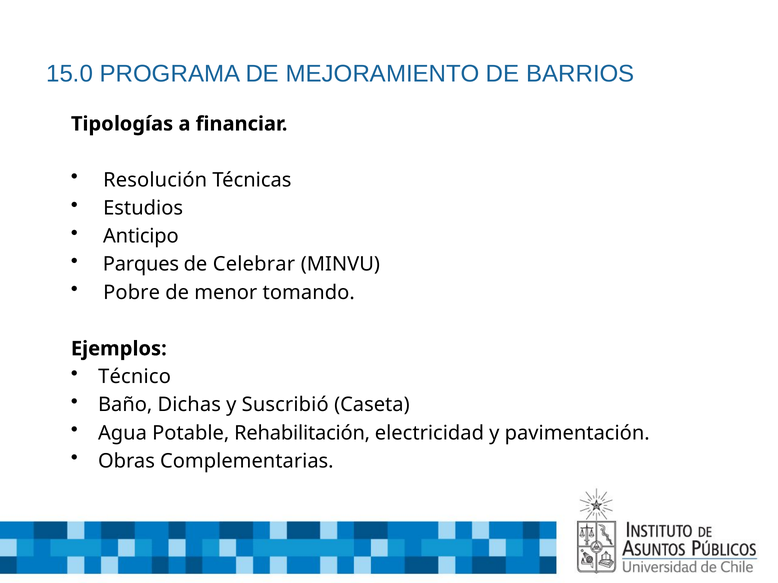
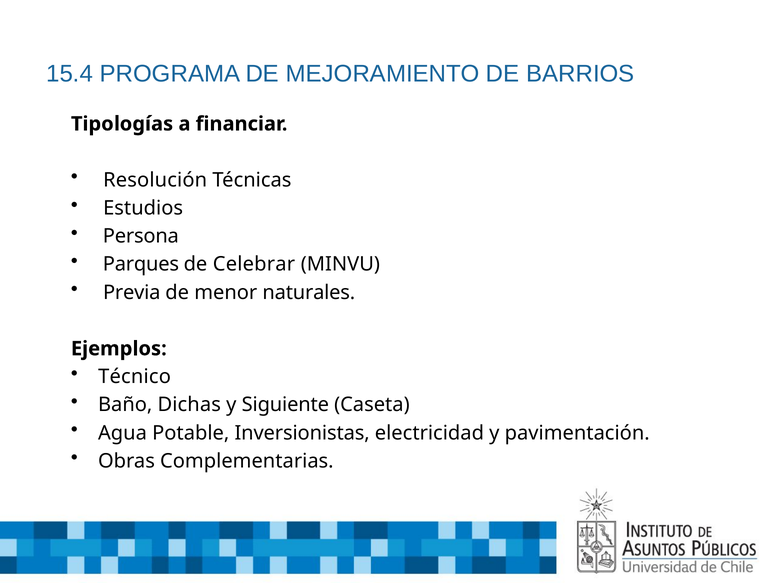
15.0: 15.0 -> 15.4
Anticipo: Anticipo -> Persona
Pobre: Pobre -> Previa
tomando: tomando -> naturales
Suscribió: Suscribió -> Siguiente
Rehabilitación: Rehabilitación -> Inversionistas
